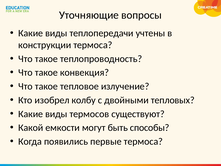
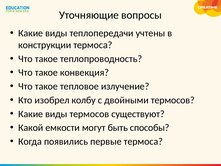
двойными тепловых: тепловых -> термосов
